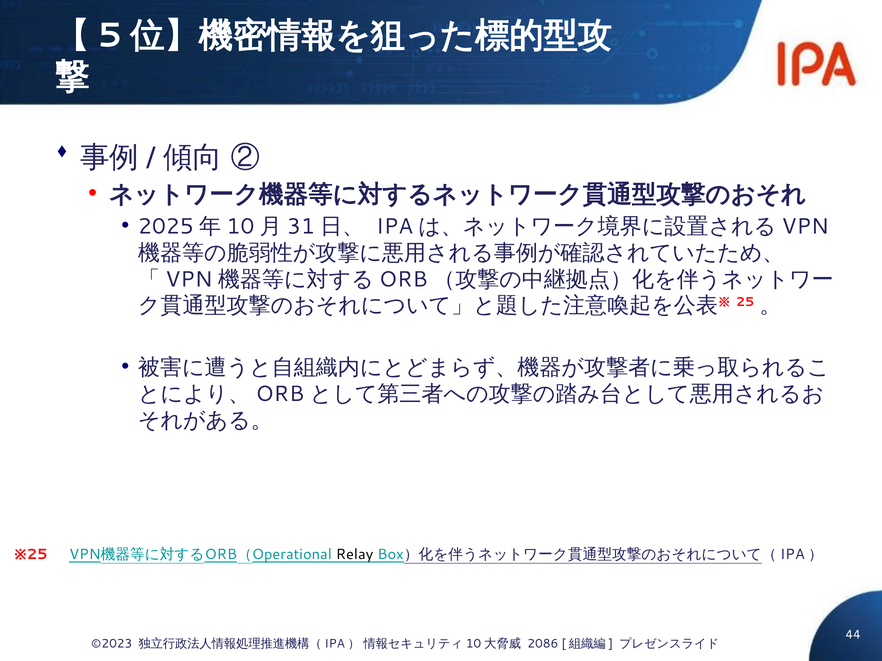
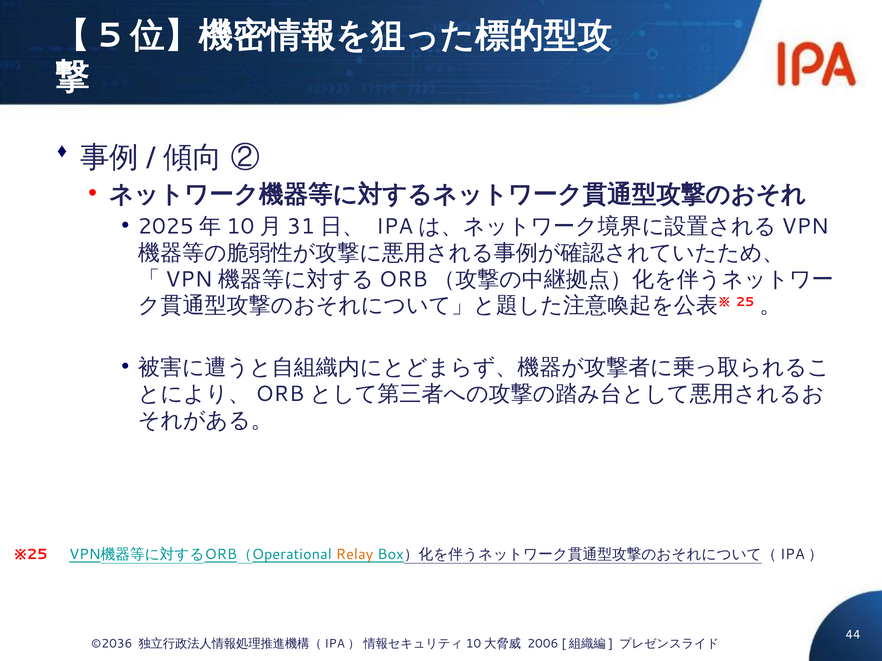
Relay colour: black -> orange
©2023: ©2023 -> ©2036
2086: 2086 -> 2006
